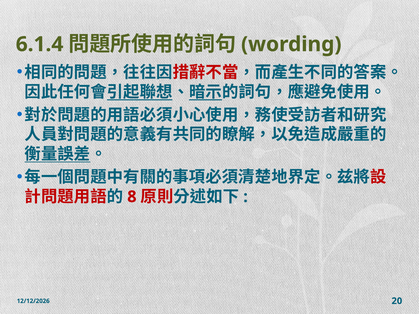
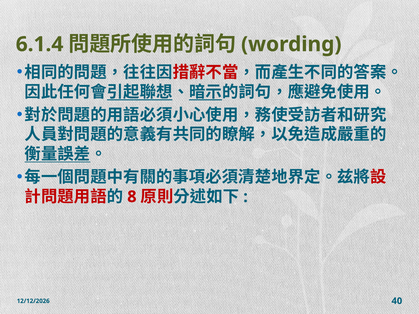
20: 20 -> 40
